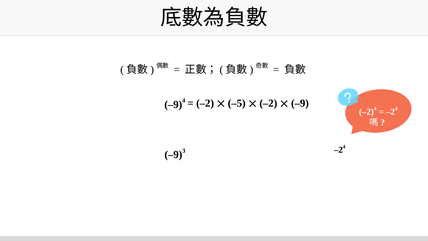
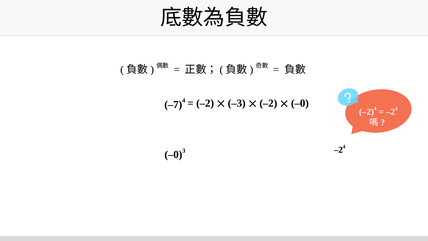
–9 at (173, 104): –9 -> –7
–5: –5 -> –3
–9 at (300, 103): –9 -> –0
–9 at (173, 155): –9 -> –0
